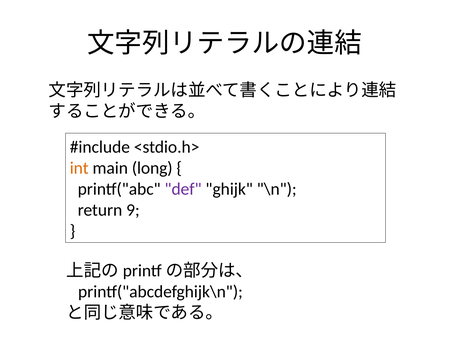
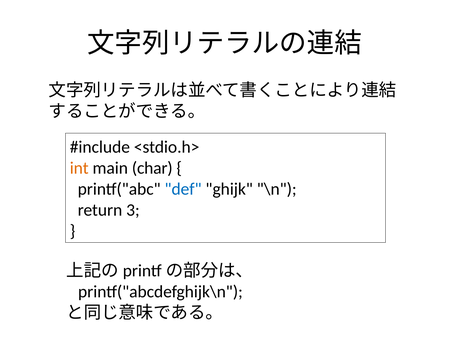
long: long -> char
def colour: purple -> blue
9: 9 -> 3
